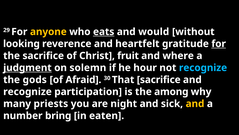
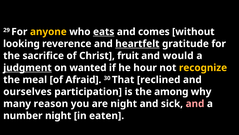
would: would -> comes
heartfelt underline: none -> present
for at (219, 44) underline: present -> none
where: where -> would
solemn: solemn -> wanted
recognize at (203, 67) colour: light blue -> yellow
gods: gods -> meal
That sacrifice: sacrifice -> reclined
recognize at (27, 91): recognize -> ourselves
priests: priests -> reason
and at (195, 103) colour: yellow -> pink
number bring: bring -> night
